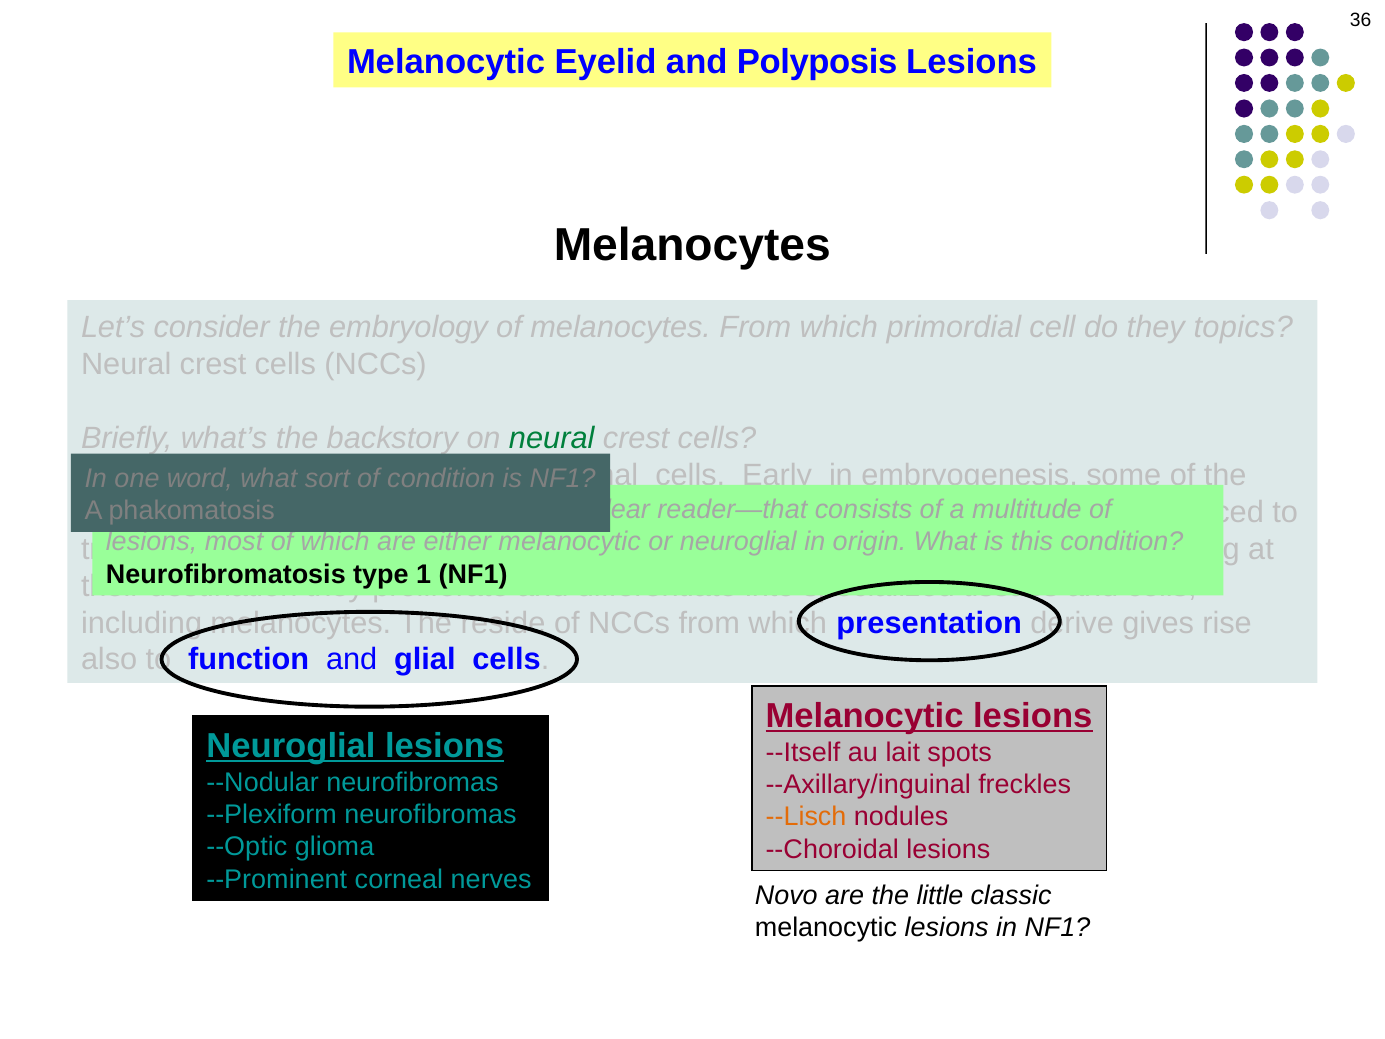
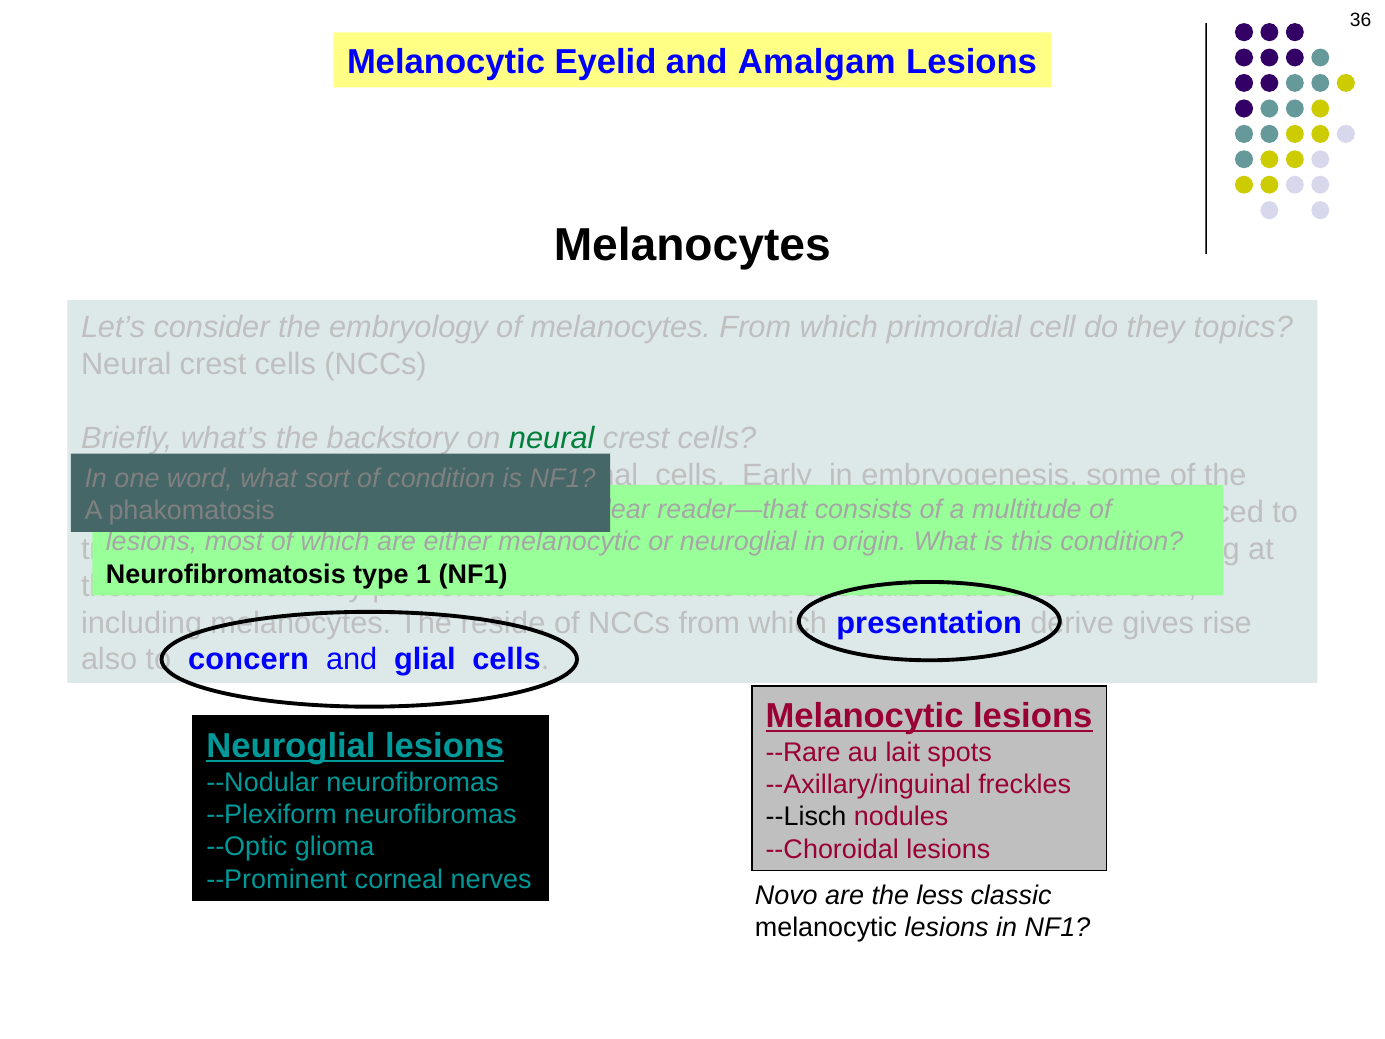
Polyposis: Polyposis -> Amalgam
function: function -> concern
--Itself: --Itself -> --Rare
--Lisch colour: orange -> black
little: little -> less
